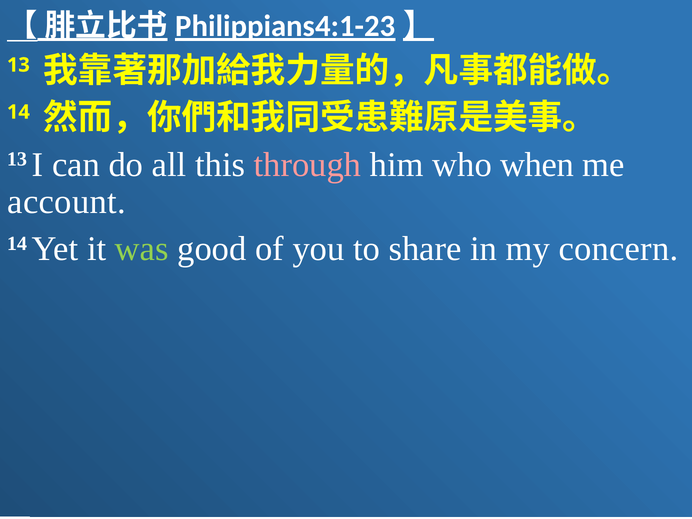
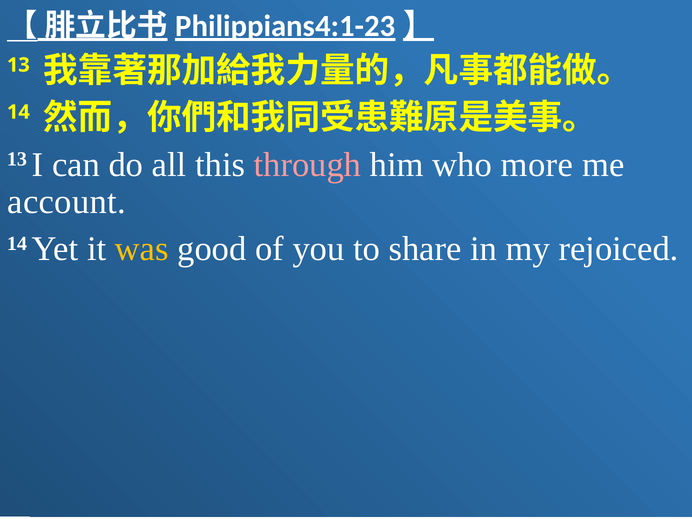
when: when -> more
was colour: light green -> yellow
concern: concern -> rejoiced
